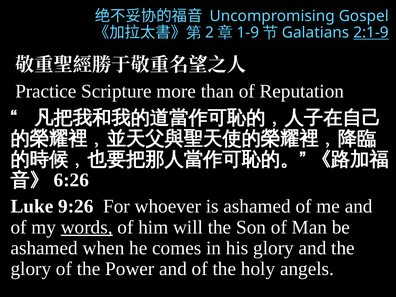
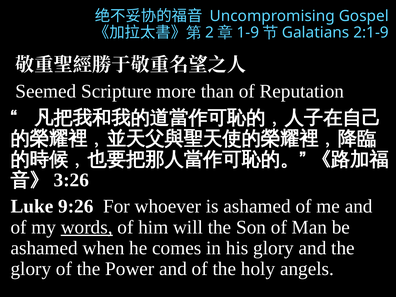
2:1-9 underline: present -> none
Practice: Practice -> Seemed
6:26: 6:26 -> 3:26
